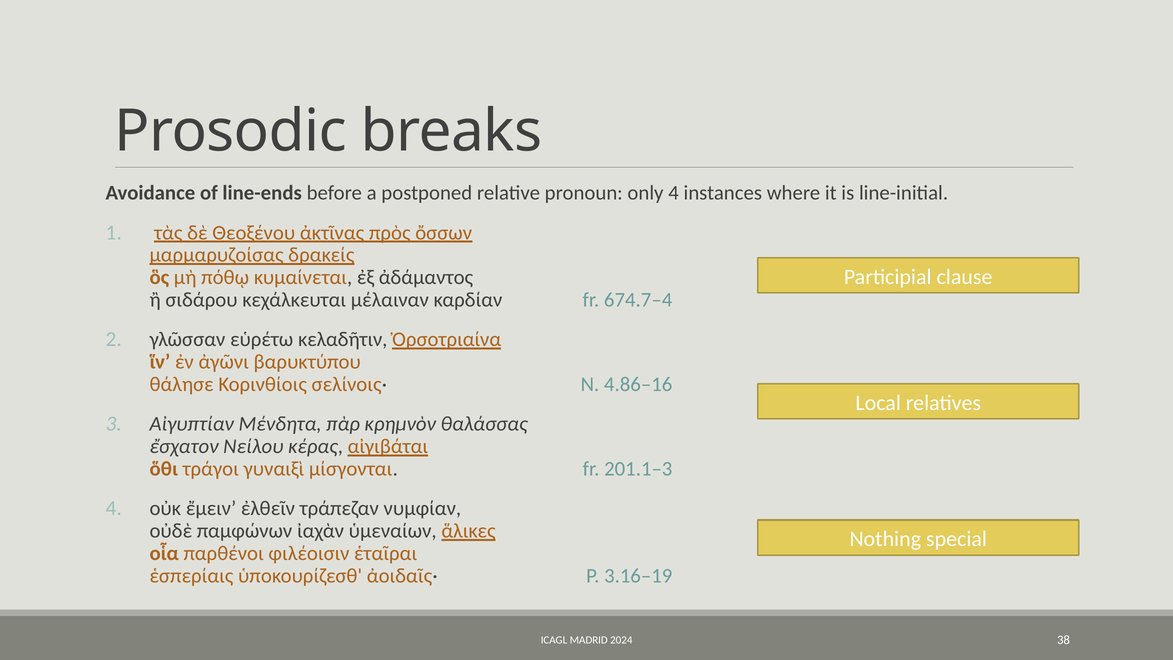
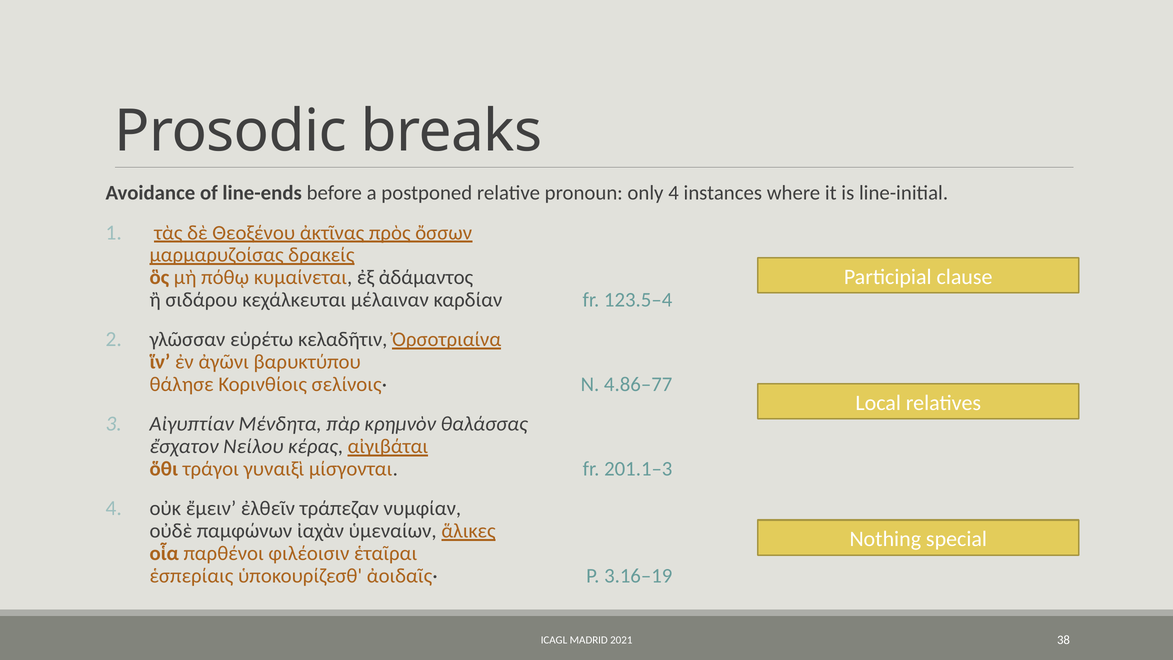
674.7–4: 674.7–4 -> 123.5–4
4.86–16: 4.86–16 -> 4.86–77
2024: 2024 -> 2021
